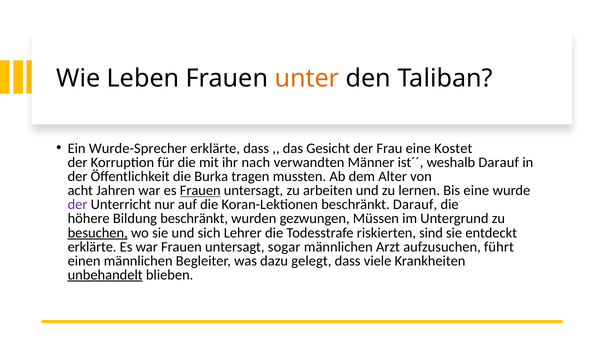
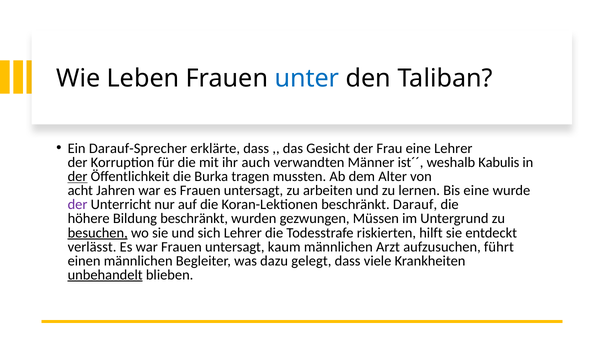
unter colour: orange -> blue
Wurde-Sprecher: Wurde-Sprecher -> Darauf-Sprecher
eine Kostet: Kostet -> Lehrer
nach: nach -> auch
weshalb Darauf: Darauf -> Kabulis
der at (78, 176) underline: none -> present
Frauen at (200, 190) underline: present -> none
sind: sind -> hilft
erklärte at (92, 247): erklärte -> verlässt
sogar: sogar -> kaum
